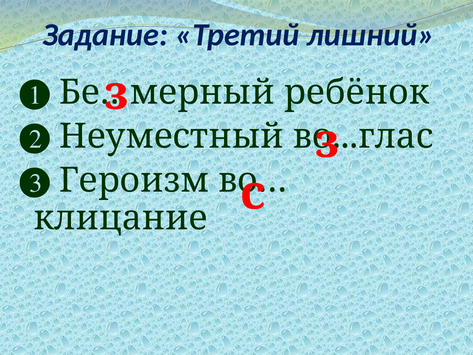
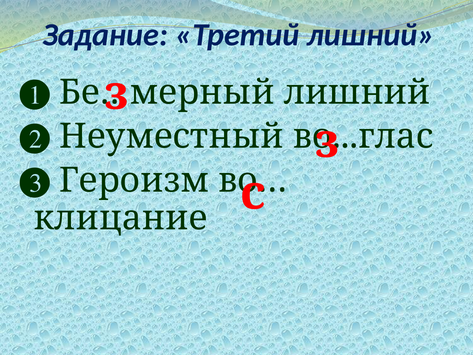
ребёнок at (357, 92): ребёнок -> лишний
